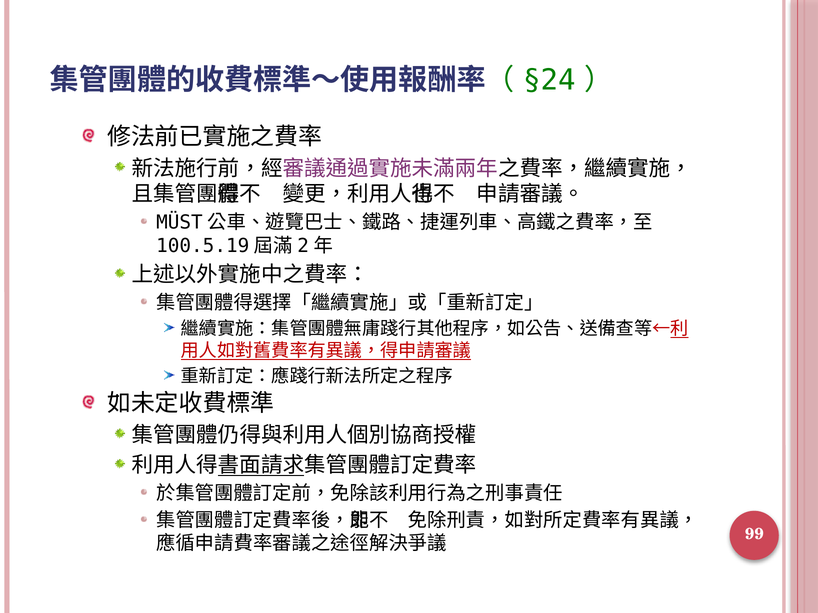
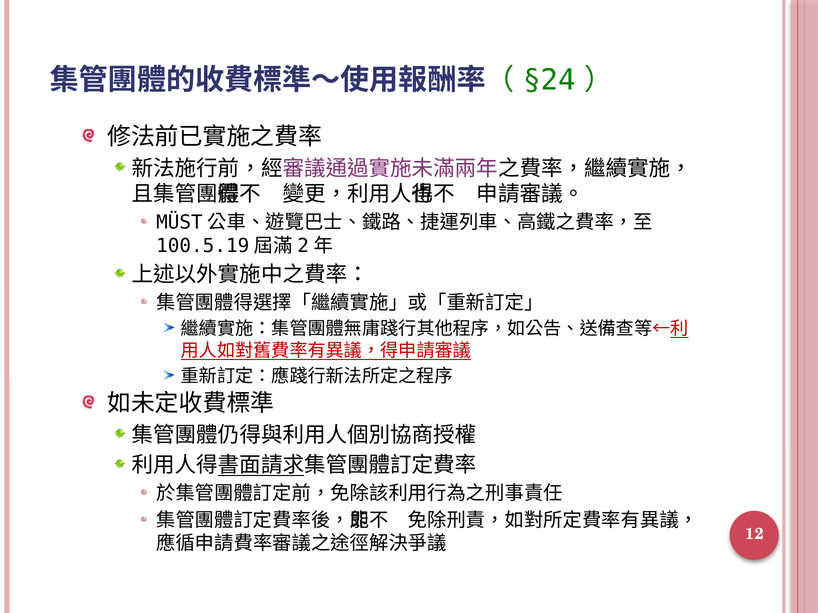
99: 99 -> 12
